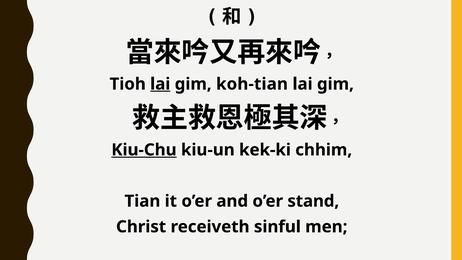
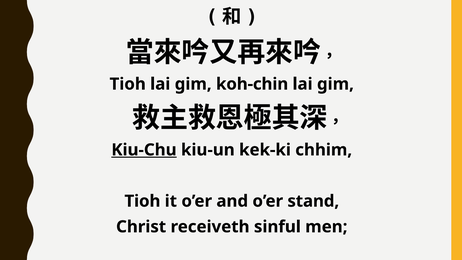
lai at (160, 84) underline: present -> none
koh-tian: koh-tian -> koh-chin
Tian at (142, 201): Tian -> Tioh
